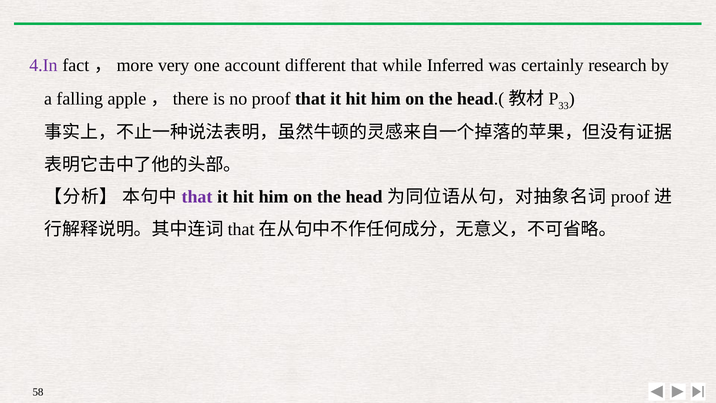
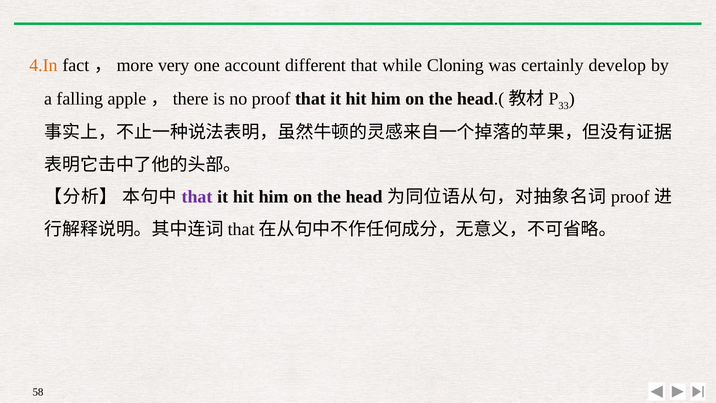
4.In colour: purple -> orange
Inferred: Inferred -> Cloning
research: research -> develop
